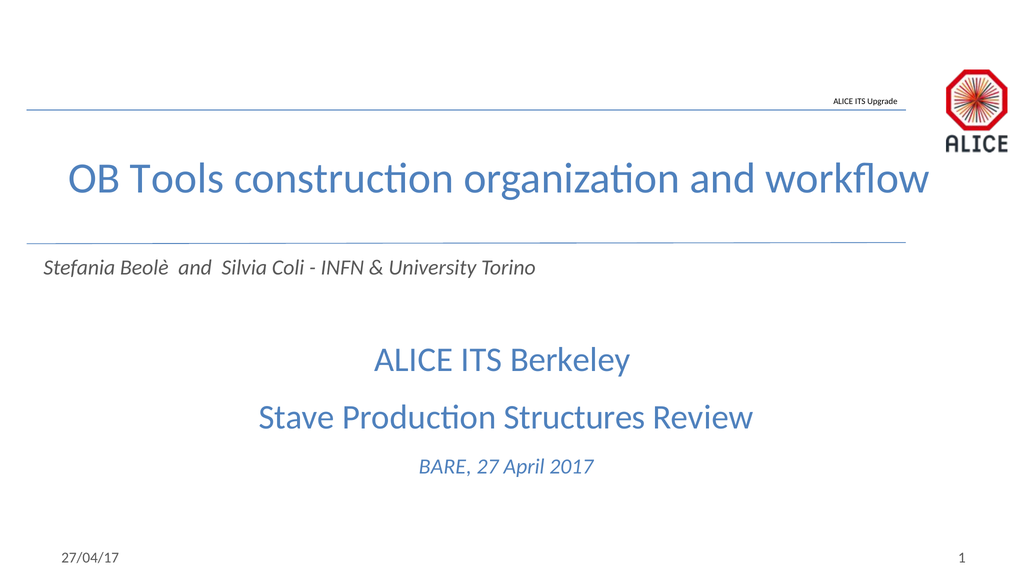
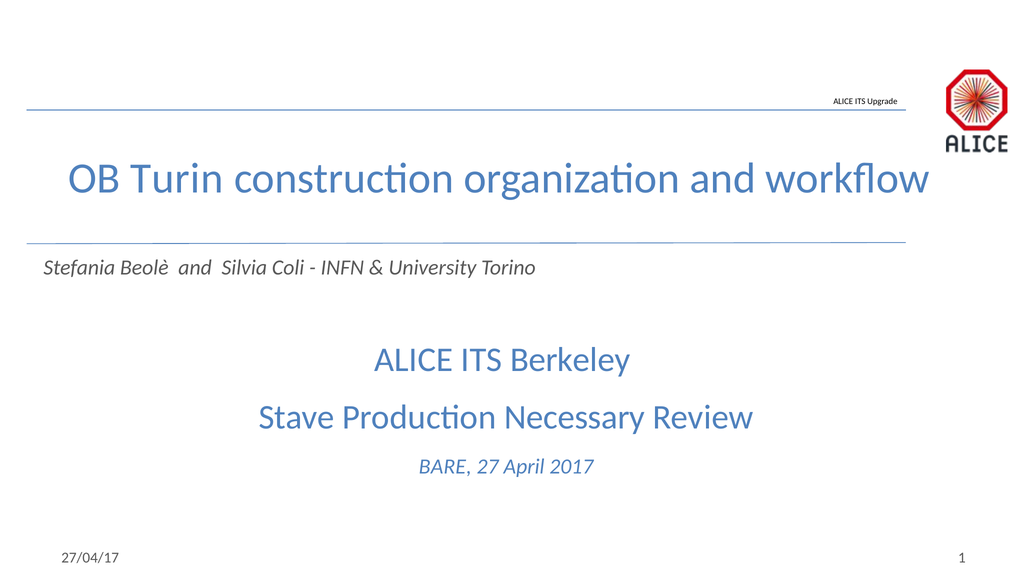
Tools: Tools -> Turin
Structures: Structures -> Necessary
